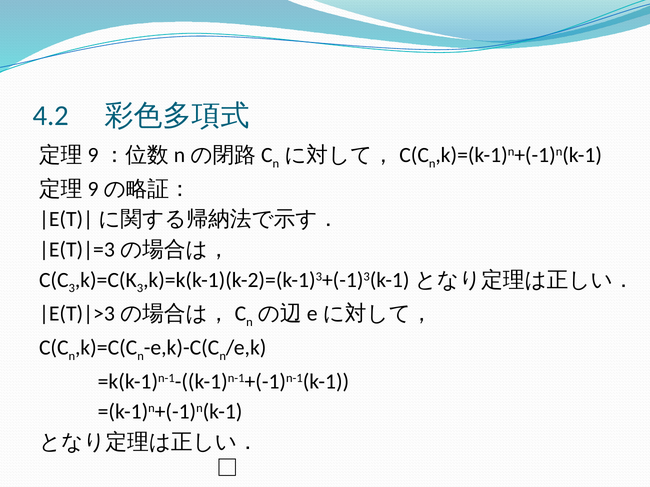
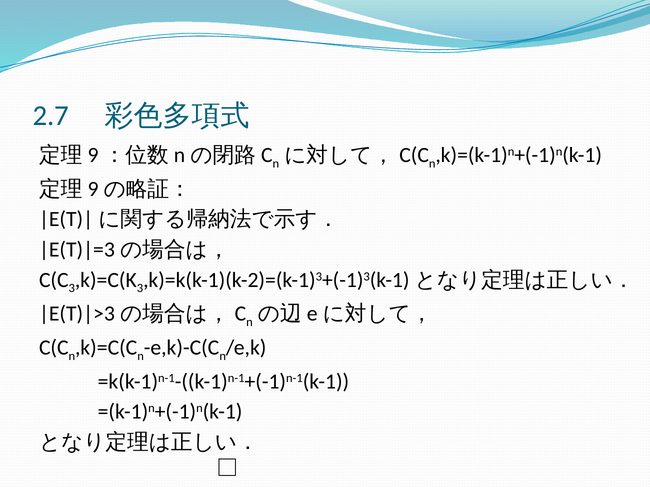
4.2: 4.2 -> 2.7
